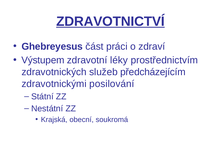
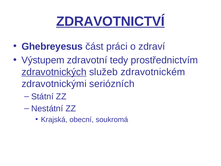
léky: léky -> tedy
zdravotnických underline: none -> present
předcházejícím: předcházejícím -> zdravotnickém
posilování: posilování -> seriózních
